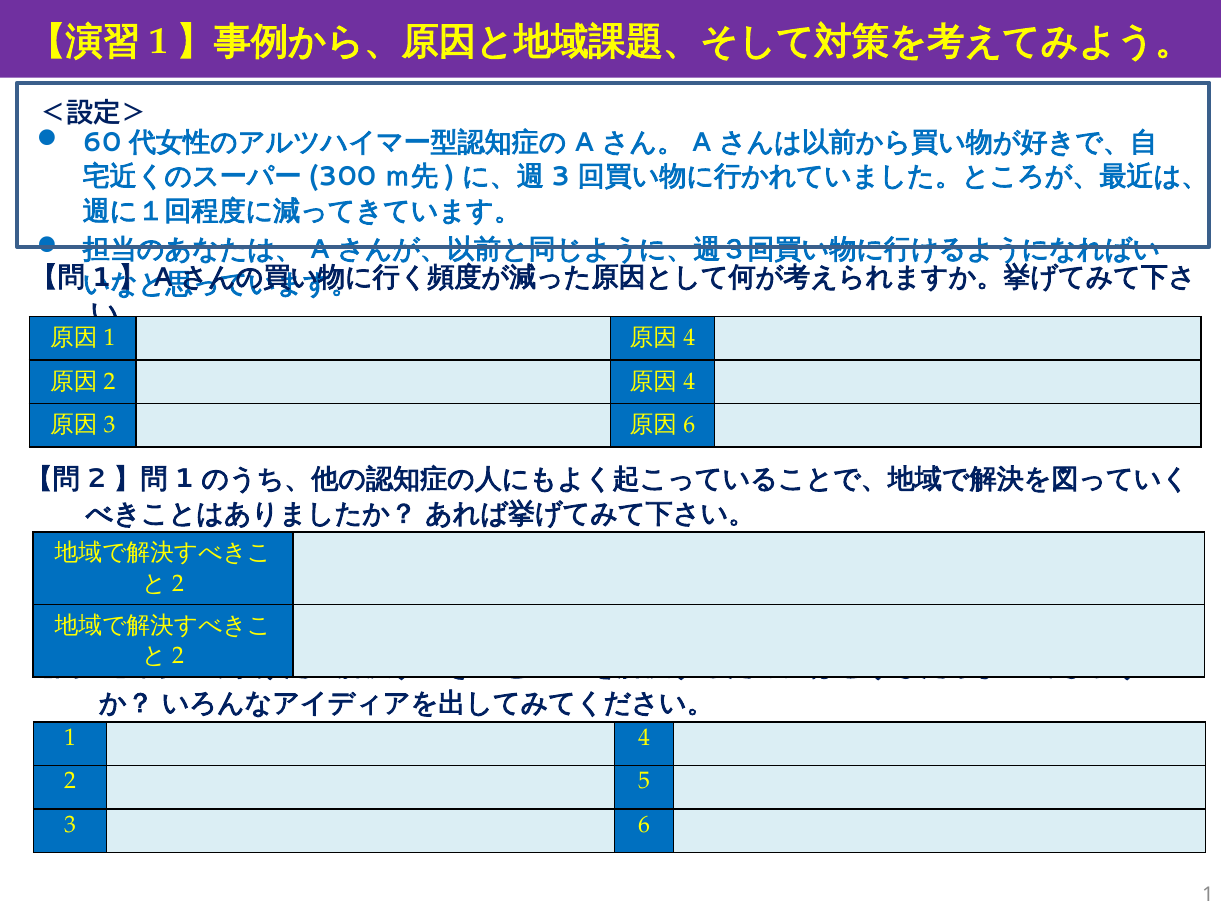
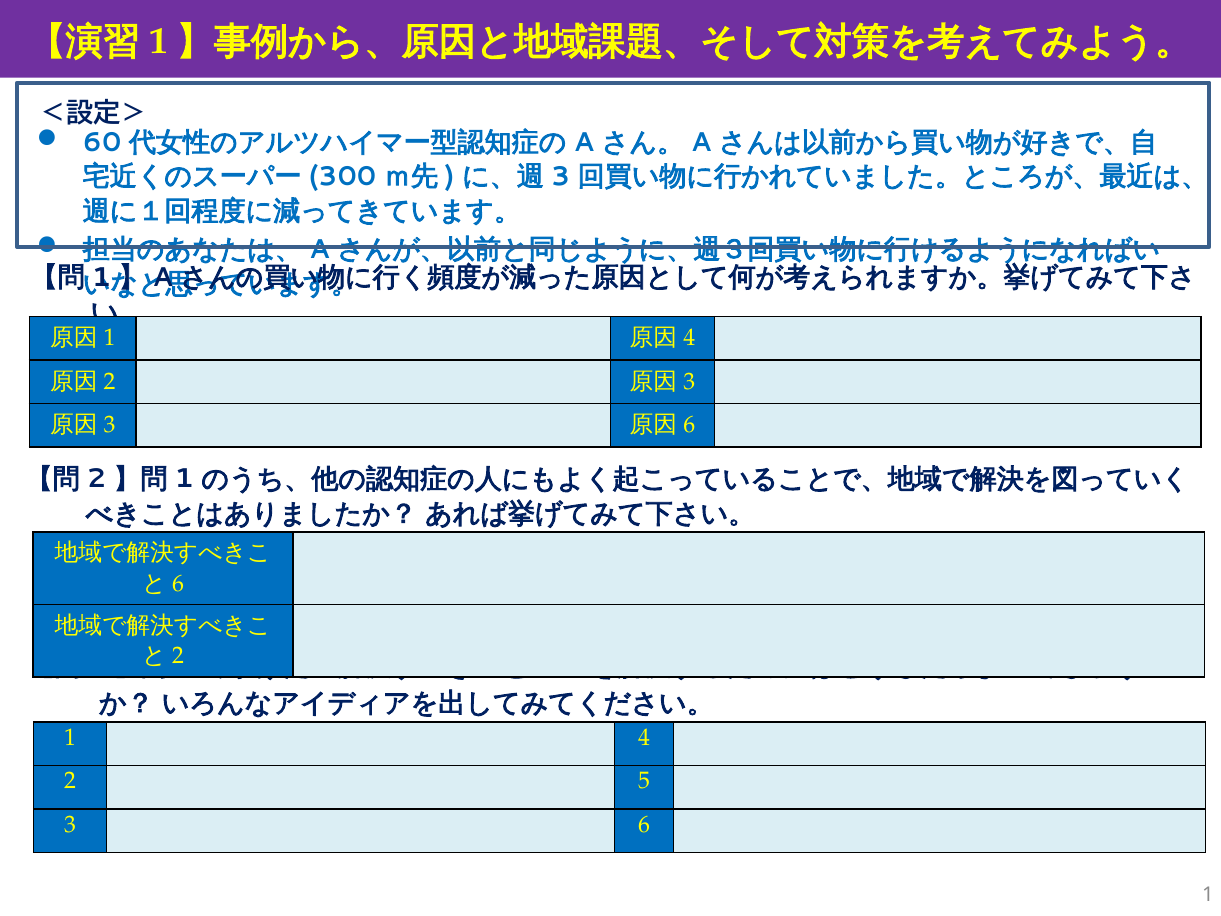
4 at (689, 381): 4 -> 3
2 at (178, 583): 2 -> 6
